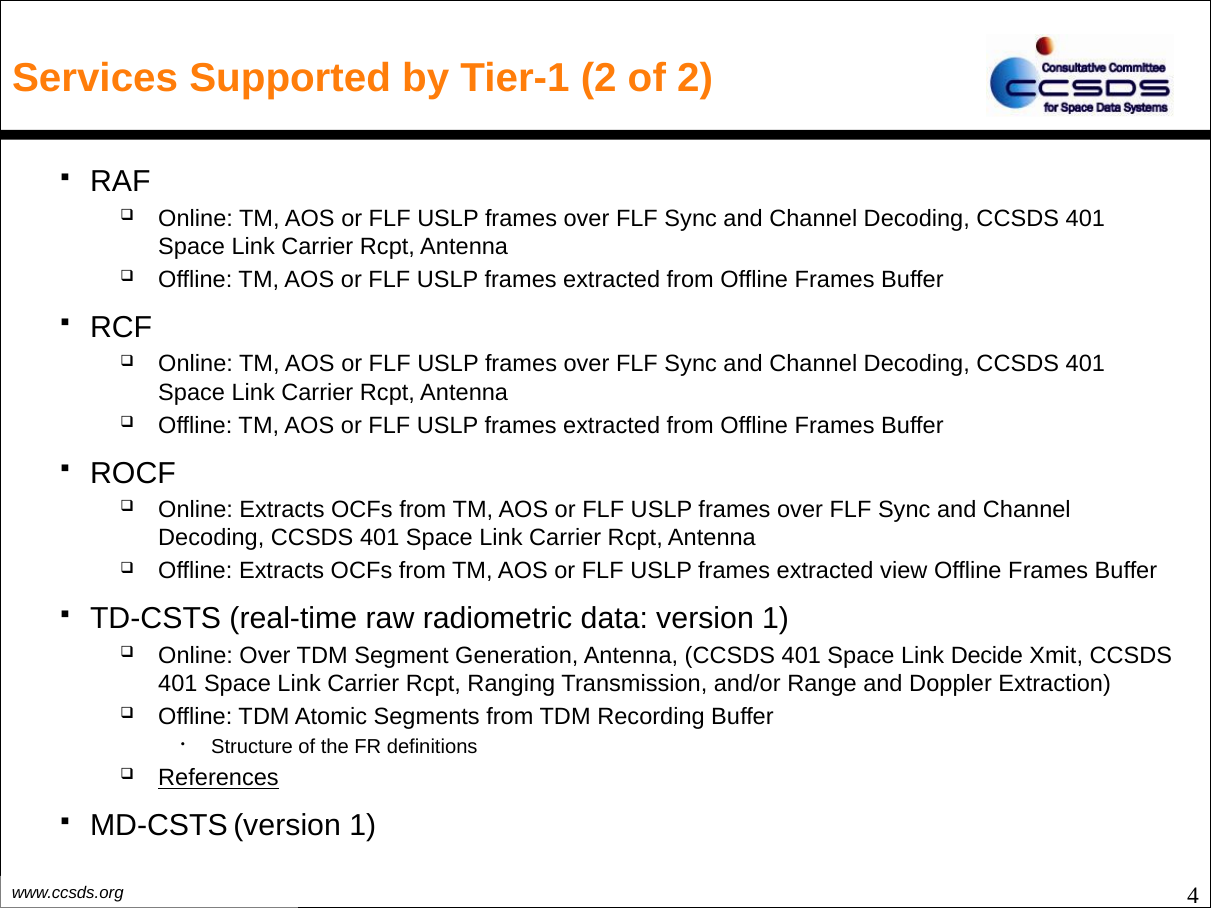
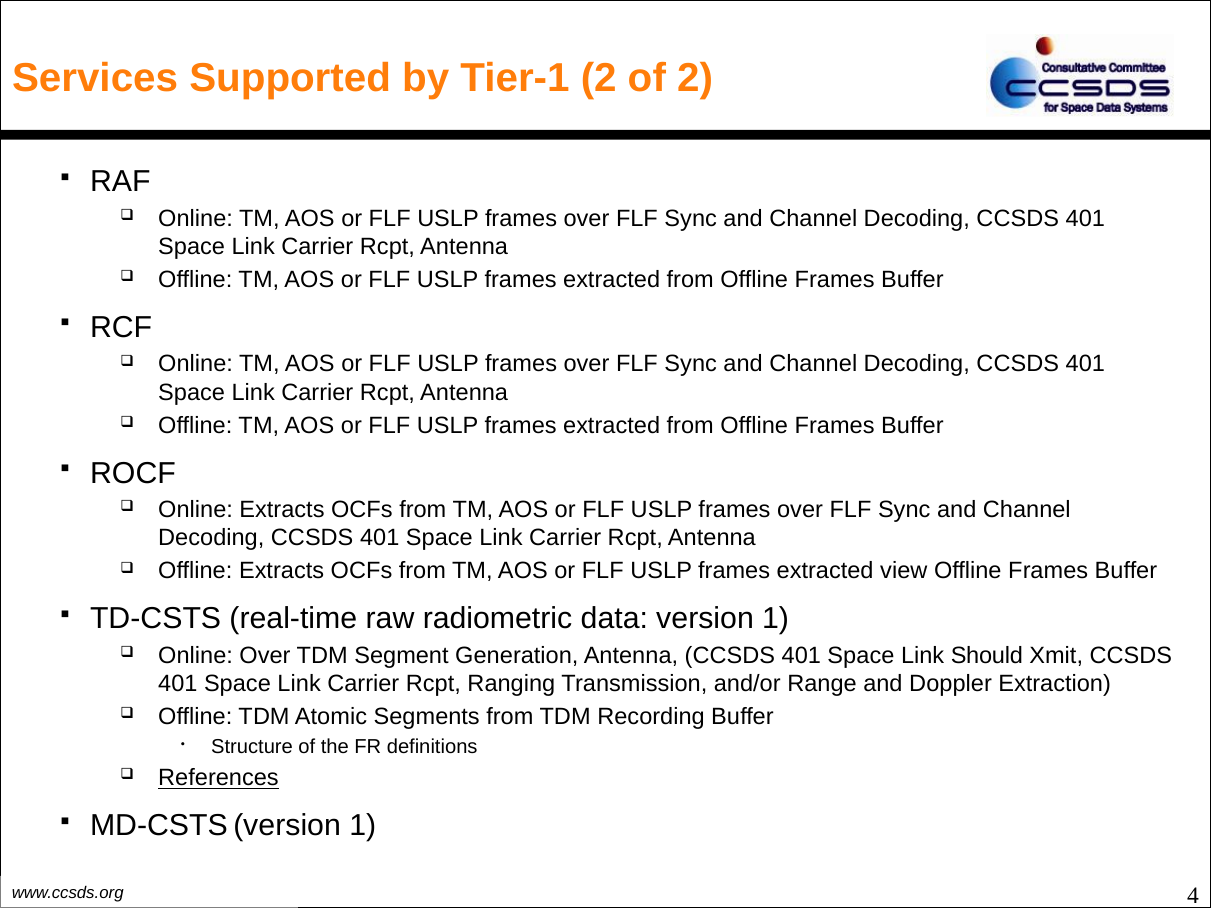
Decide: Decide -> Should
